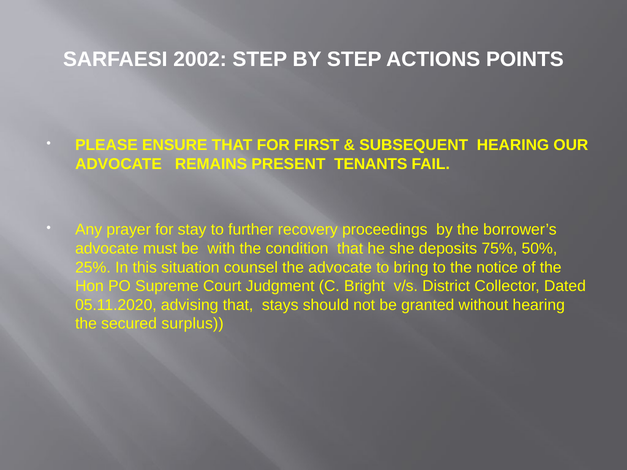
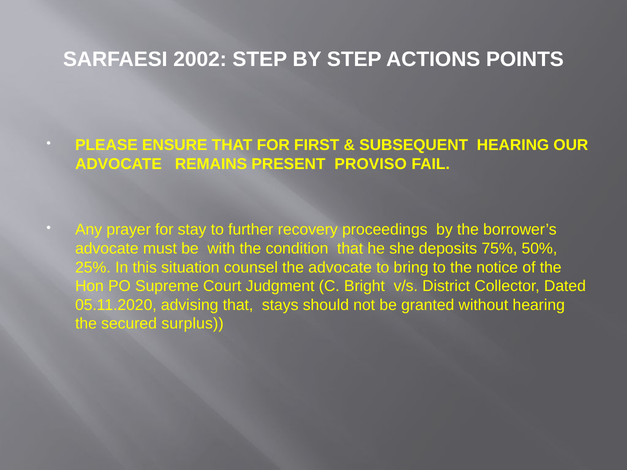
TENANTS: TENANTS -> PROVISO
